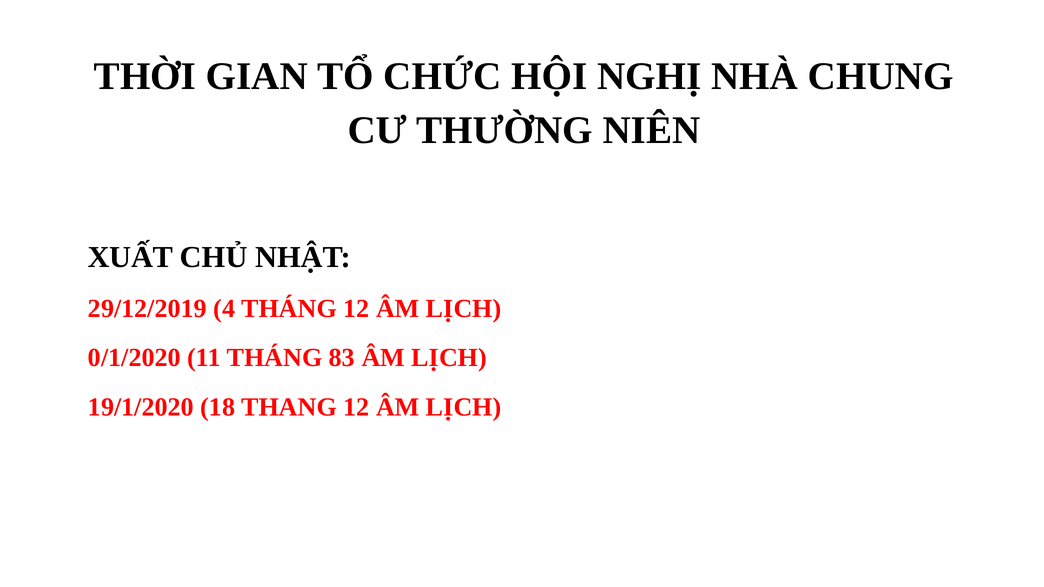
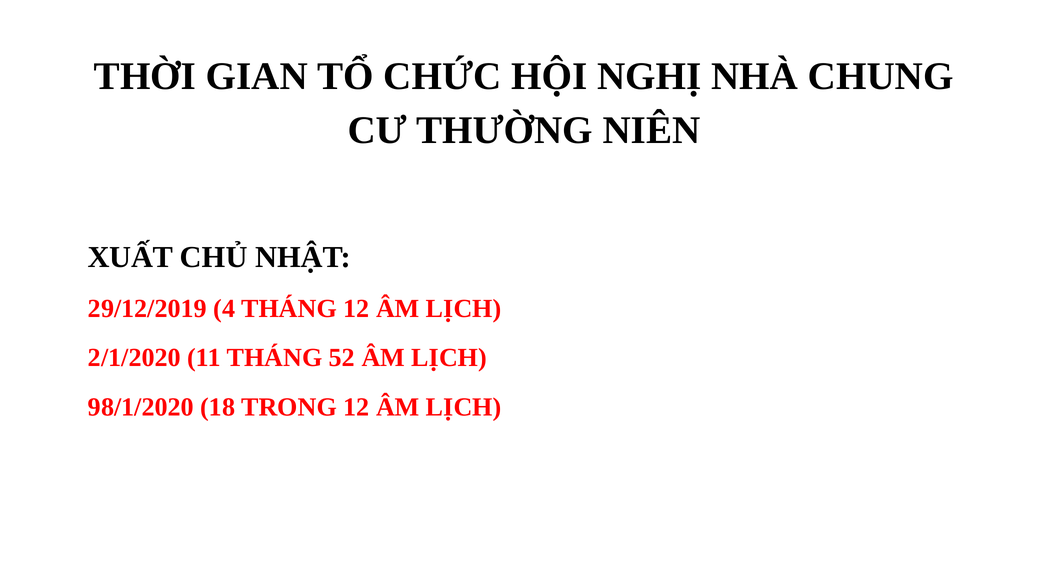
0/1/2020: 0/1/2020 -> 2/1/2020
83: 83 -> 52
19/1/2020: 19/1/2020 -> 98/1/2020
THANG: THANG -> TRONG
